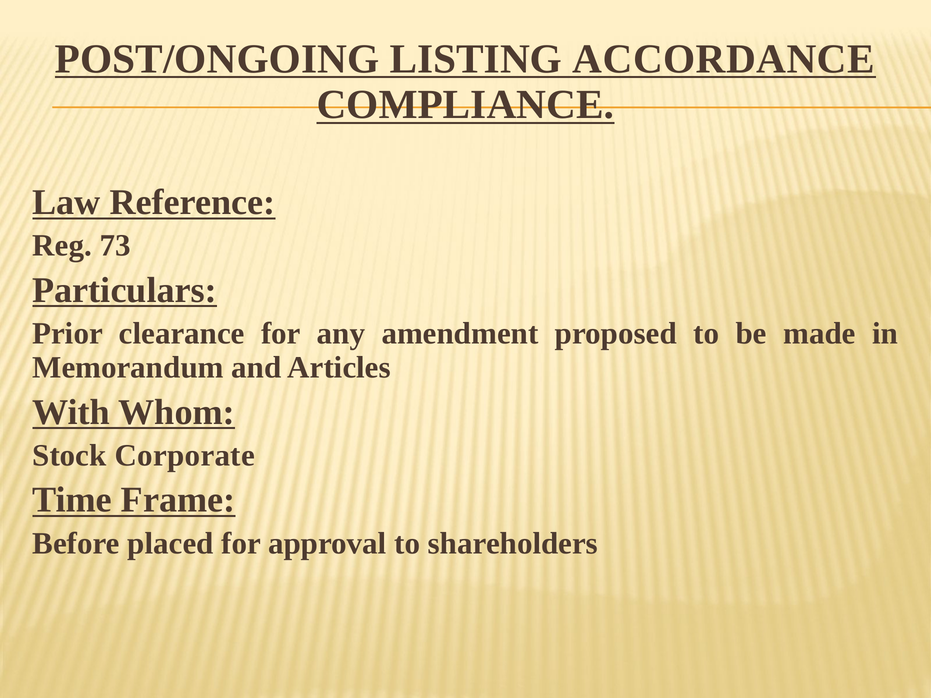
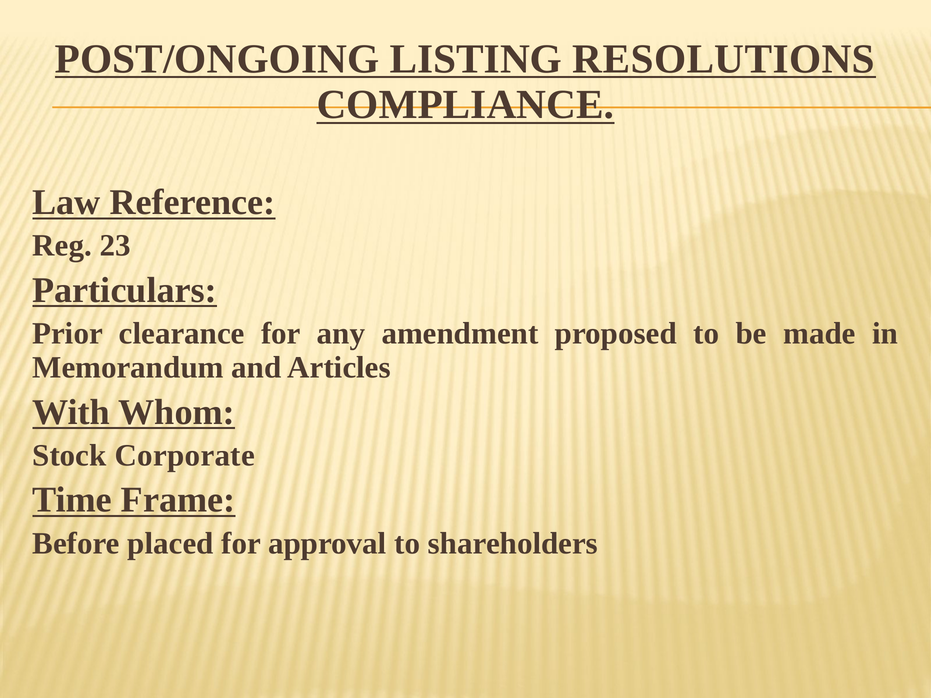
ACCORDANCE: ACCORDANCE -> RESOLUTIONS
73: 73 -> 23
